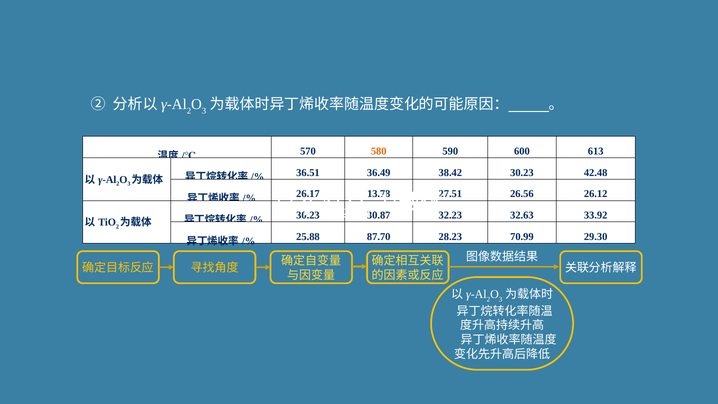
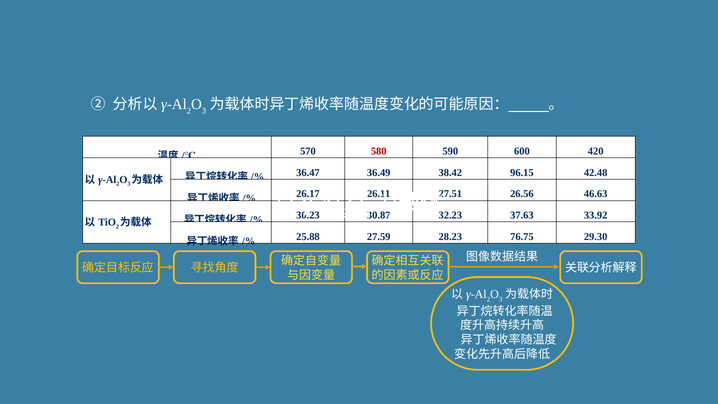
580 colour: orange -> red
613: 613 -> 420
36.51: 36.51 -> 36.47
38.42 30.23: 30.23 -> 96.15
13.78: 13.78 -> 26.11
26.12: 26.12 -> 46.63
32.63: 32.63 -> 37.63
87.70: 87.70 -> 27.59
70.99: 70.99 -> 76.75
